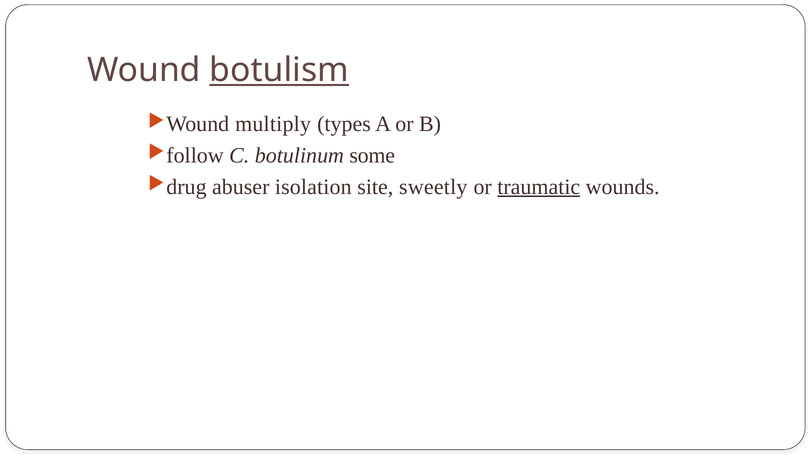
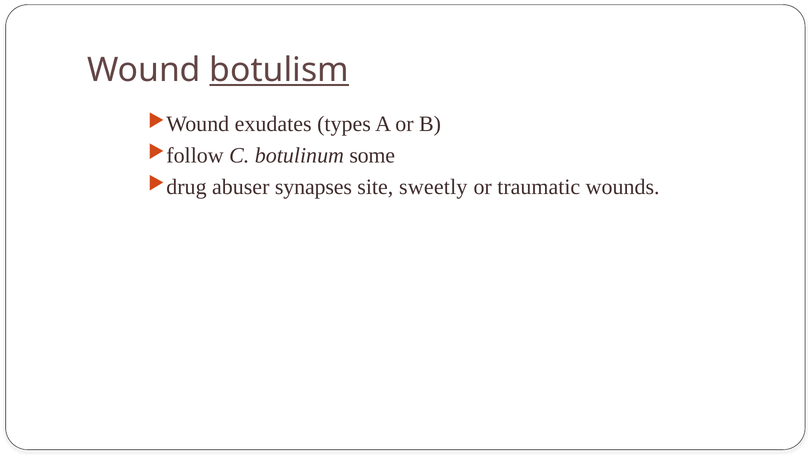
multiply: multiply -> exudates
isolation: isolation -> synapses
traumatic underline: present -> none
